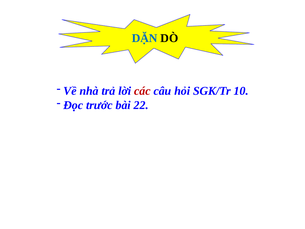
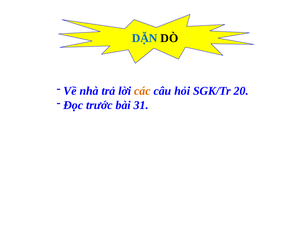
các colour: red -> orange
10: 10 -> 20
22: 22 -> 31
